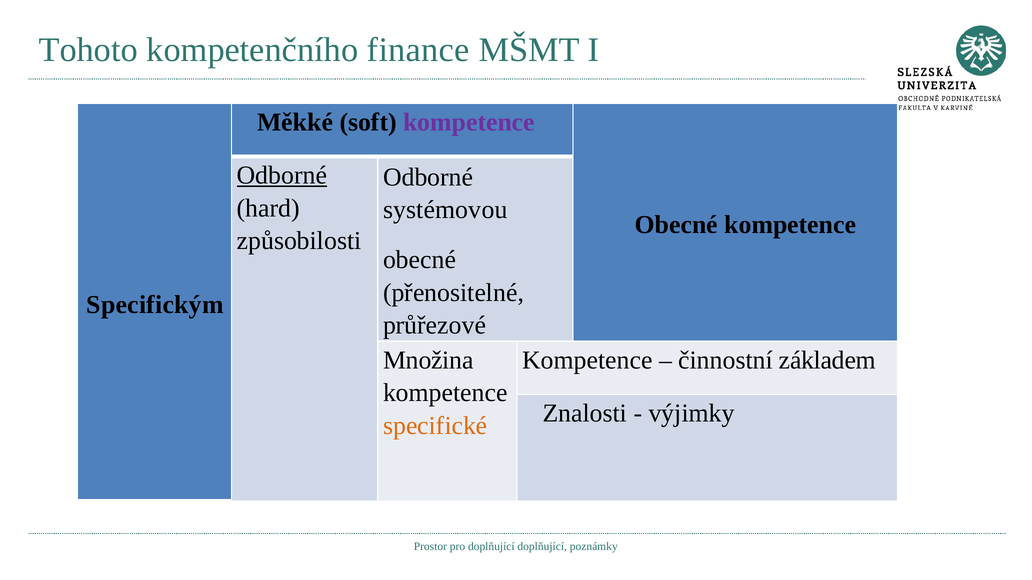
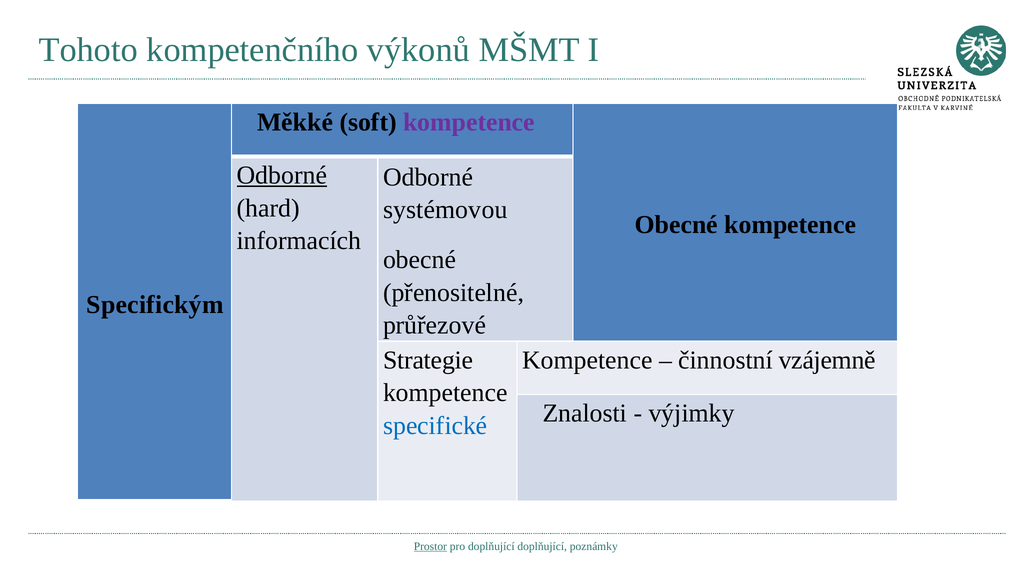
finance: finance -> výkonů
způsobilosti: způsobilosti -> informacích
Množina: Množina -> Strategie
základem: základem -> vzájemně
specifické colour: orange -> blue
Prostor underline: none -> present
